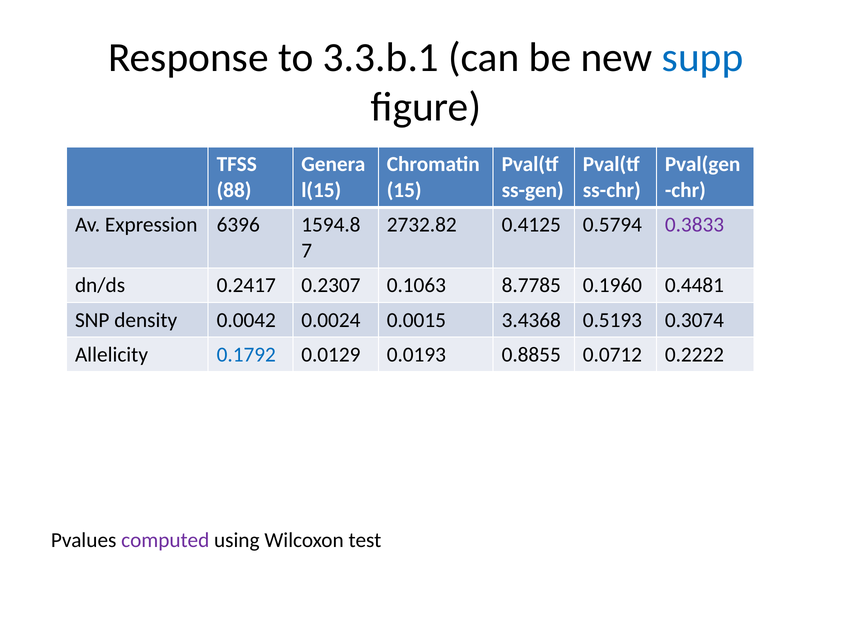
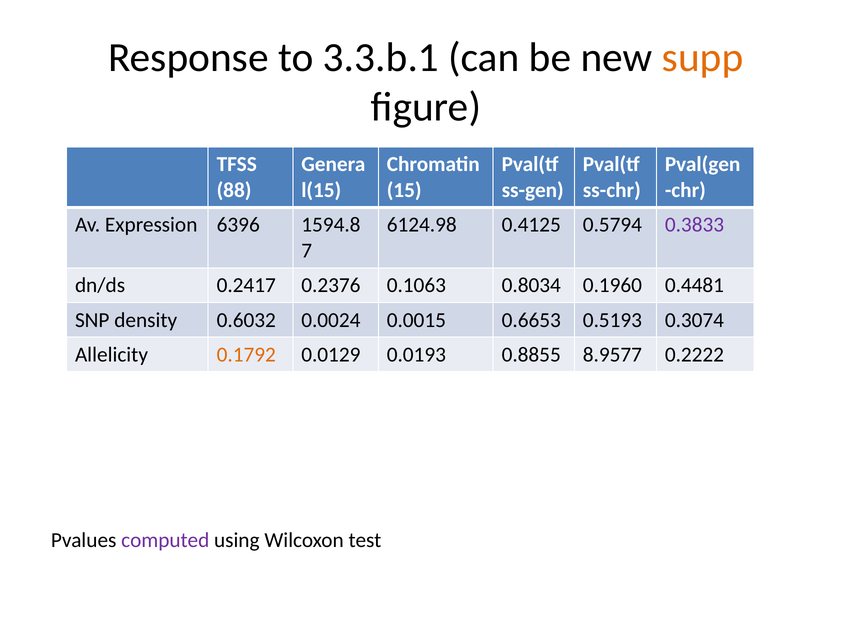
supp colour: blue -> orange
2732.82: 2732.82 -> 6124.98
0.2307: 0.2307 -> 0.2376
8.7785: 8.7785 -> 0.8034
0.0042: 0.0042 -> 0.6032
3.4368: 3.4368 -> 0.6653
0.1792 colour: blue -> orange
0.0712: 0.0712 -> 8.9577
